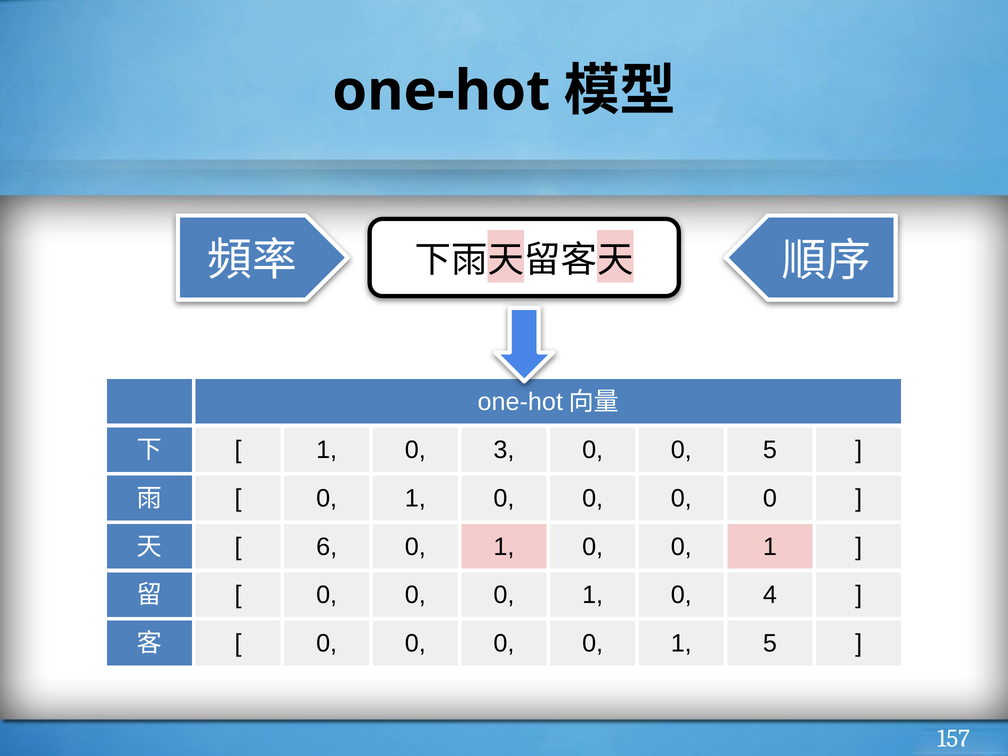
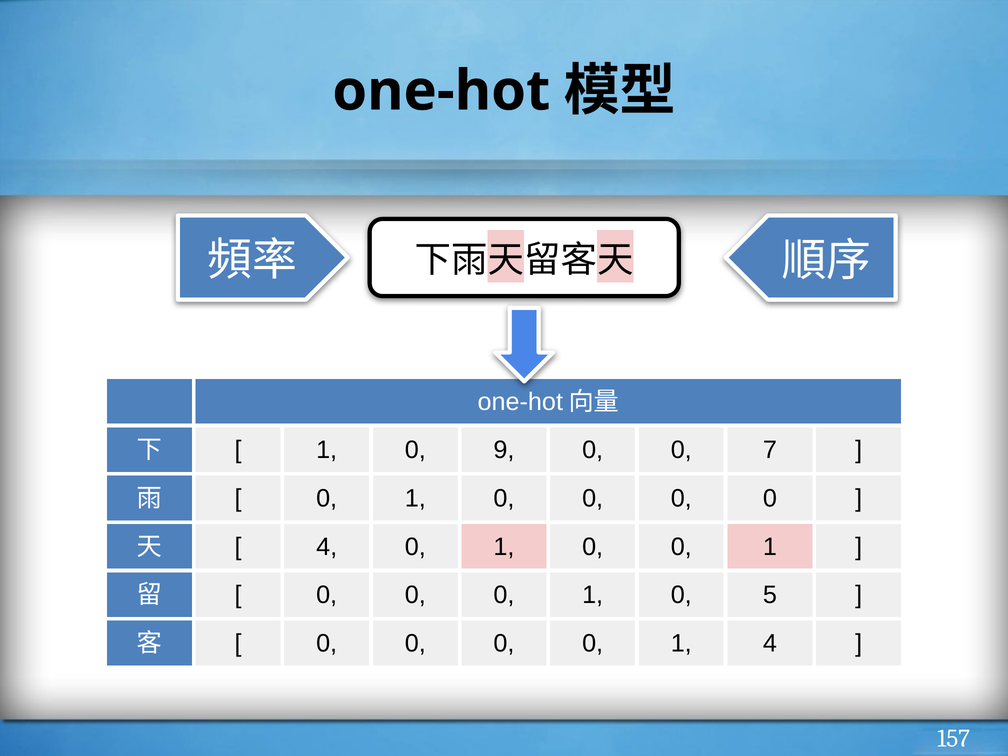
3: 3 -> 9
0 5: 5 -> 7
6 at (327, 547): 6 -> 4
4: 4 -> 5
1 5: 5 -> 4
